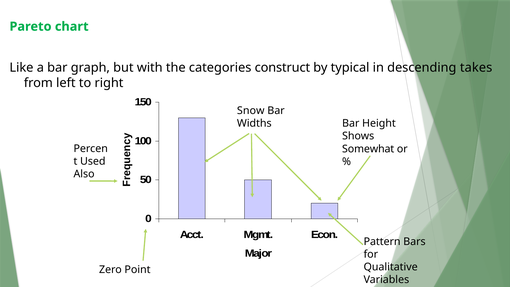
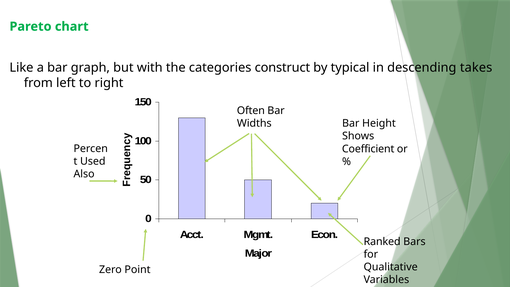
Snow: Snow -> Often
Somewhat: Somewhat -> Coefficient
Pattern: Pattern -> Ranked
